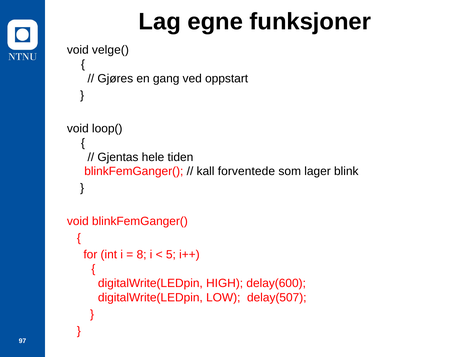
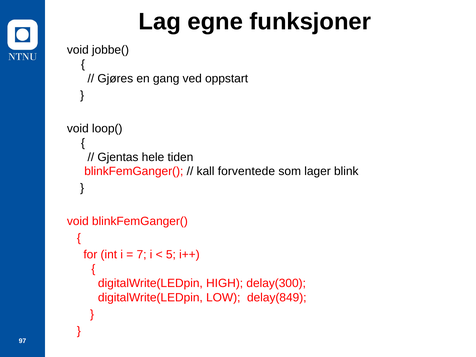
velge(: velge( -> jobbe(
8: 8 -> 7
delay(600: delay(600 -> delay(300
delay(507: delay(507 -> delay(849
